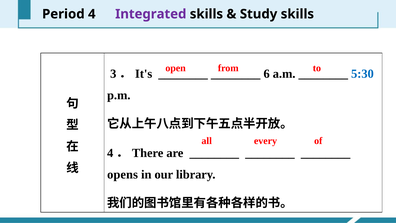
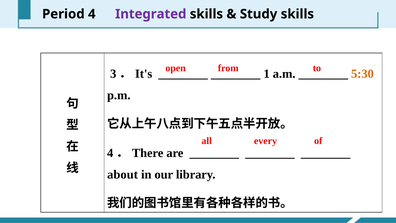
6: 6 -> 1
5:30 colour: blue -> orange
opens: opens -> about
